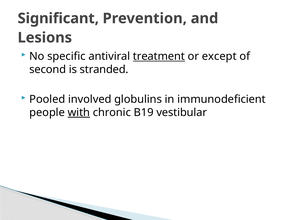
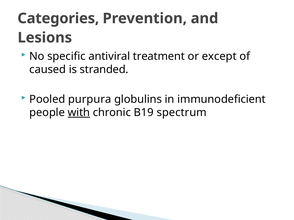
Significant: Significant -> Categories
treatment underline: present -> none
second: second -> caused
involved: involved -> purpura
vestibular: vestibular -> spectrum
